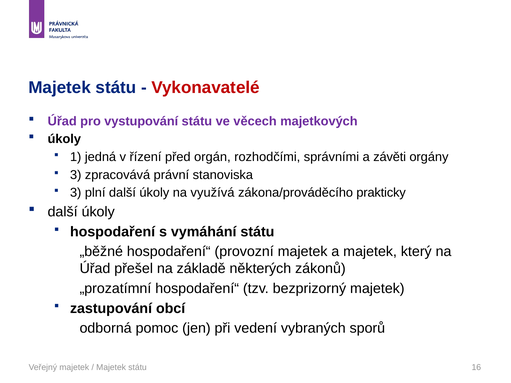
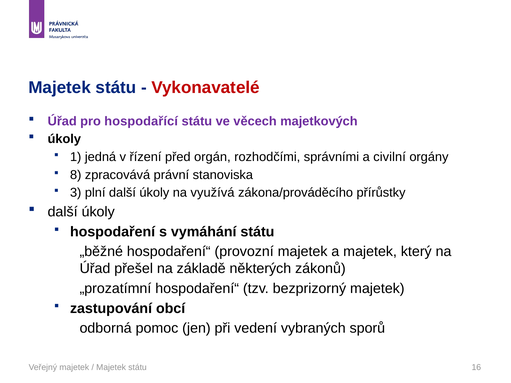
vystupování: vystupování -> hospodařící
závěti: závěti -> civilní
3 at (76, 175): 3 -> 8
prakticky: prakticky -> přírůstky
